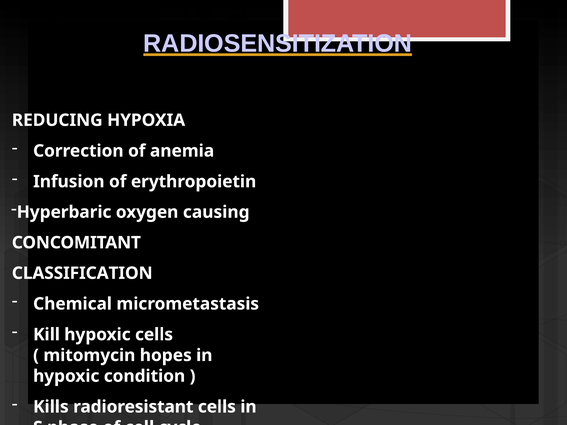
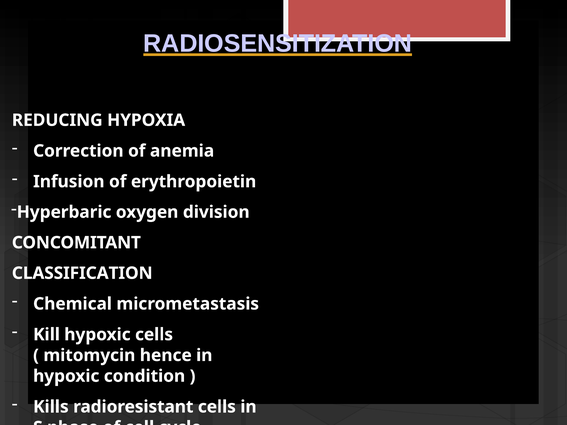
causing: causing -> division
hopes: hopes -> hence
